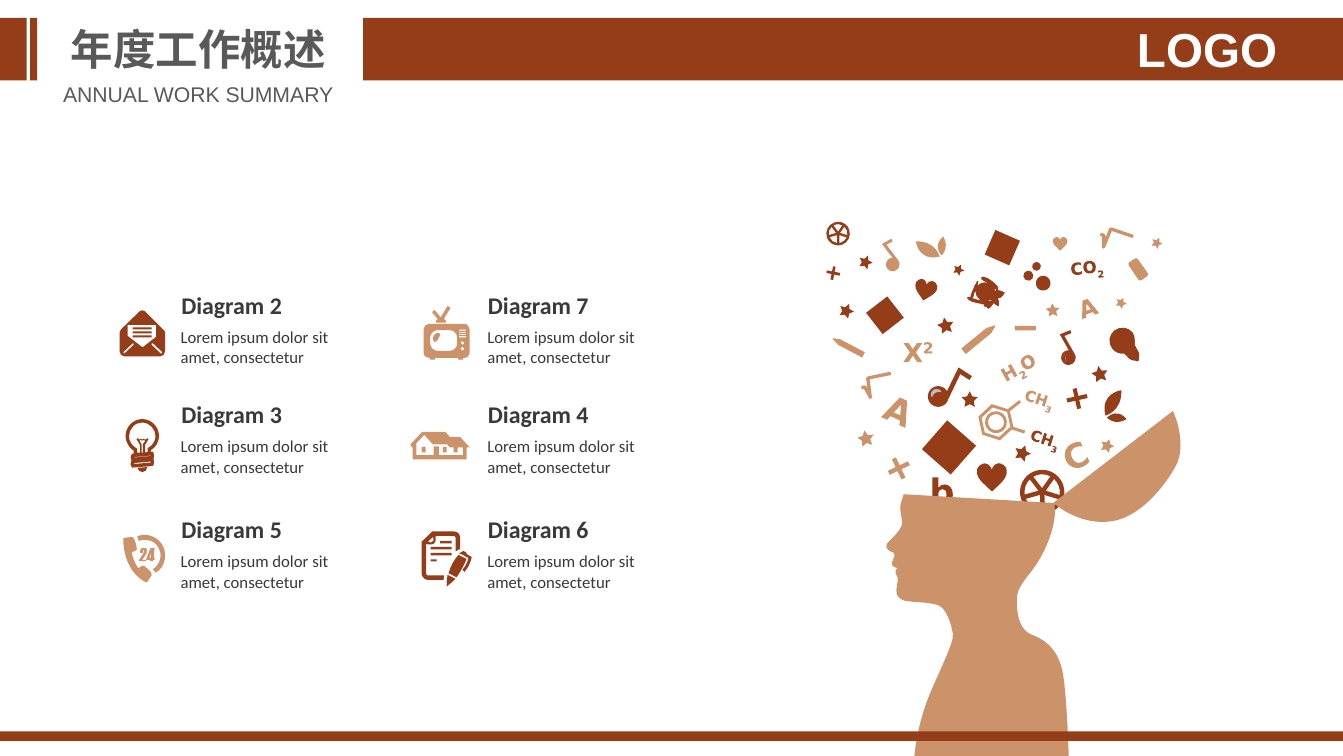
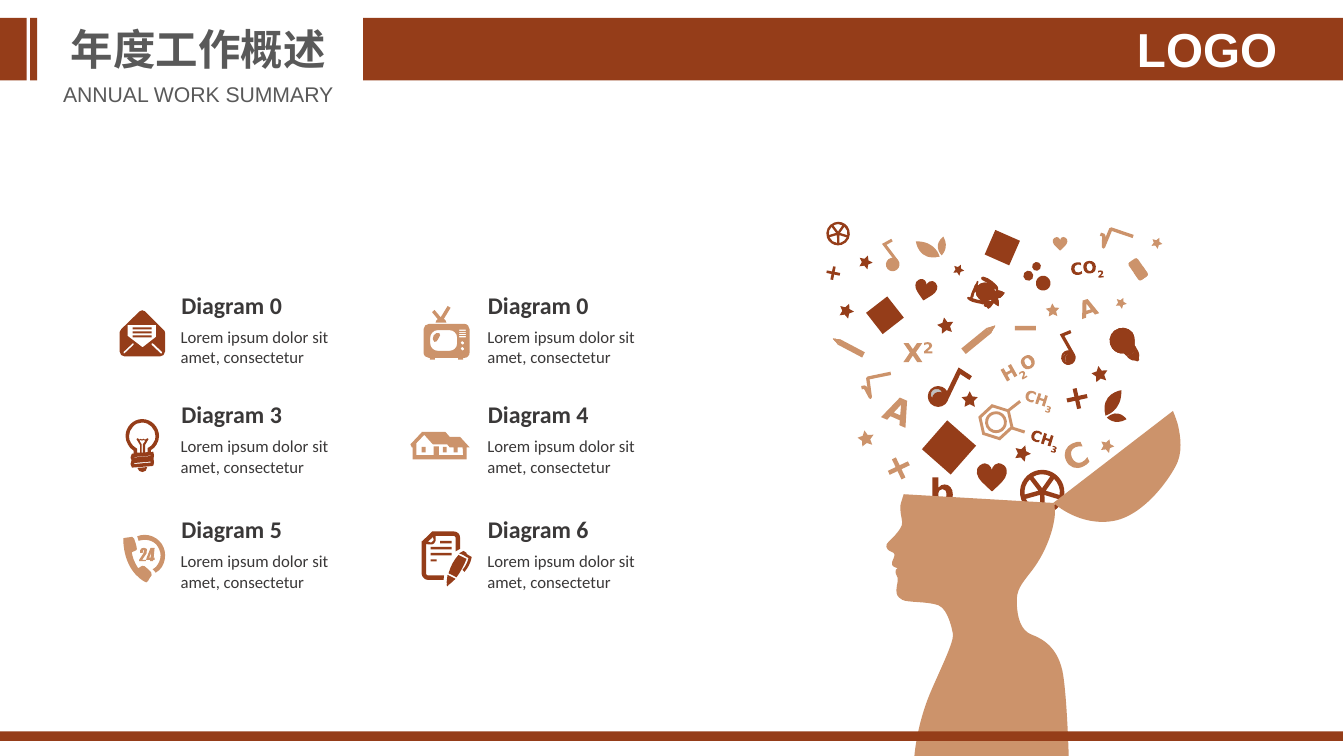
2 at (276, 306): 2 -> 0
7 at (582, 306): 7 -> 0
